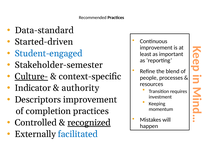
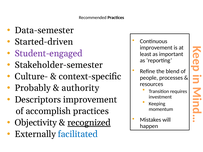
Data-standard: Data-standard -> Data-semester
Student-engaged colour: blue -> purple
Culture- underline: present -> none
Indicator: Indicator -> Probably
completion: completion -> accomplish
Controlled: Controlled -> Objectivity
